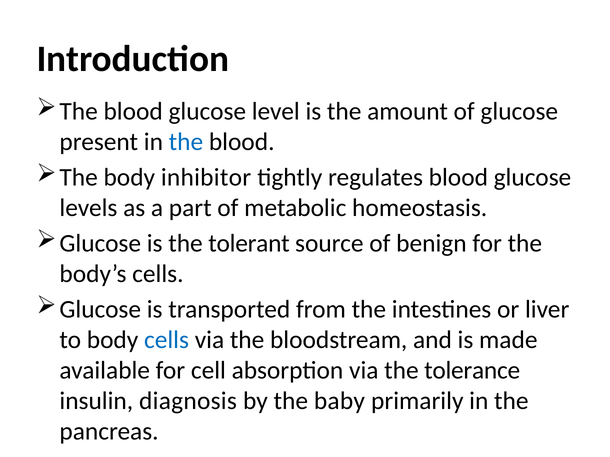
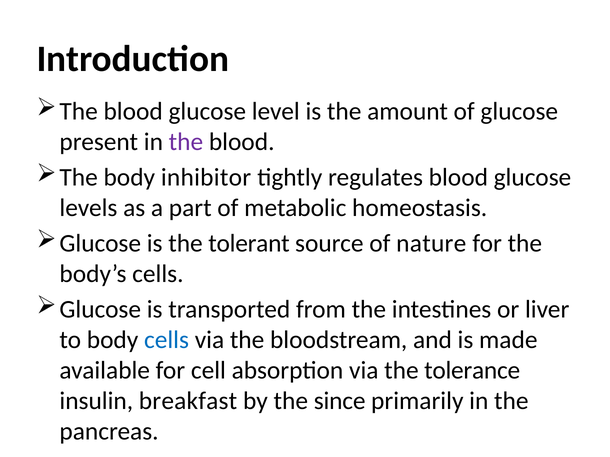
the at (186, 142) colour: blue -> purple
benign: benign -> nature
diagnosis: diagnosis -> breakfast
baby: baby -> since
